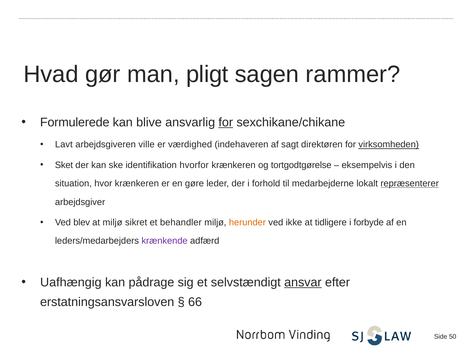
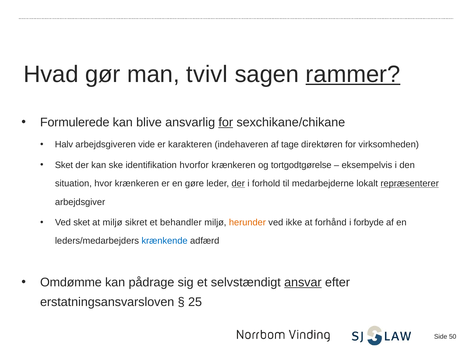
pligt: pligt -> tvivl
rammer underline: none -> present
Lavt: Lavt -> Halv
ville: ville -> vide
værdighed: værdighed -> karakteren
sagt: sagt -> tage
virksomheden underline: present -> none
der at (238, 183) underline: none -> present
Ved blev: blev -> sket
tidligere: tidligere -> forhånd
krænkende colour: purple -> blue
Uafhængig: Uafhængig -> Omdømme
66: 66 -> 25
